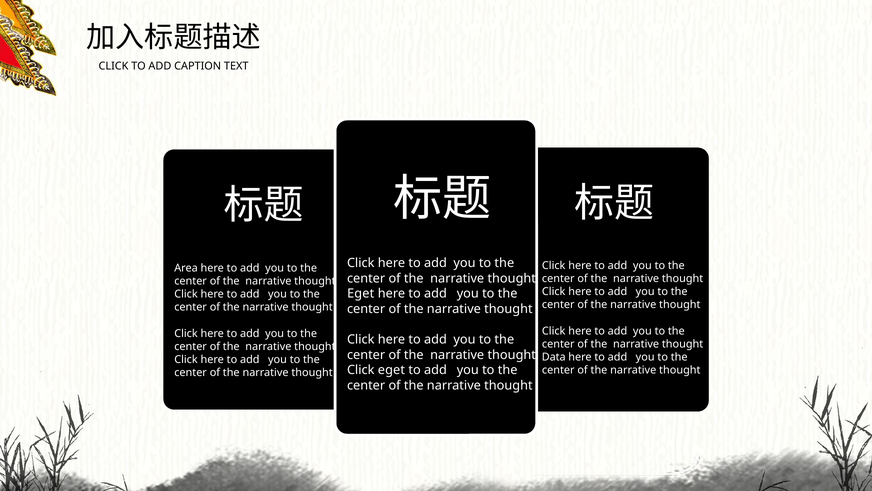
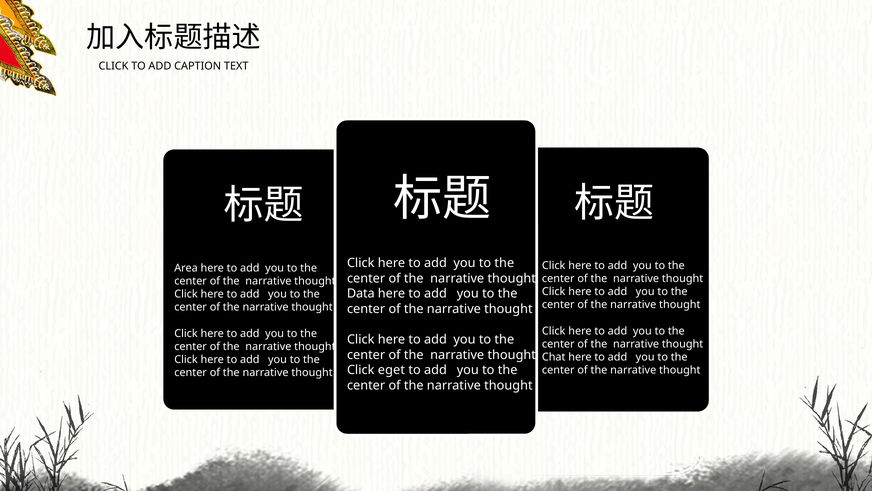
Eget at (361, 294): Eget -> Data
Data: Data -> Chat
